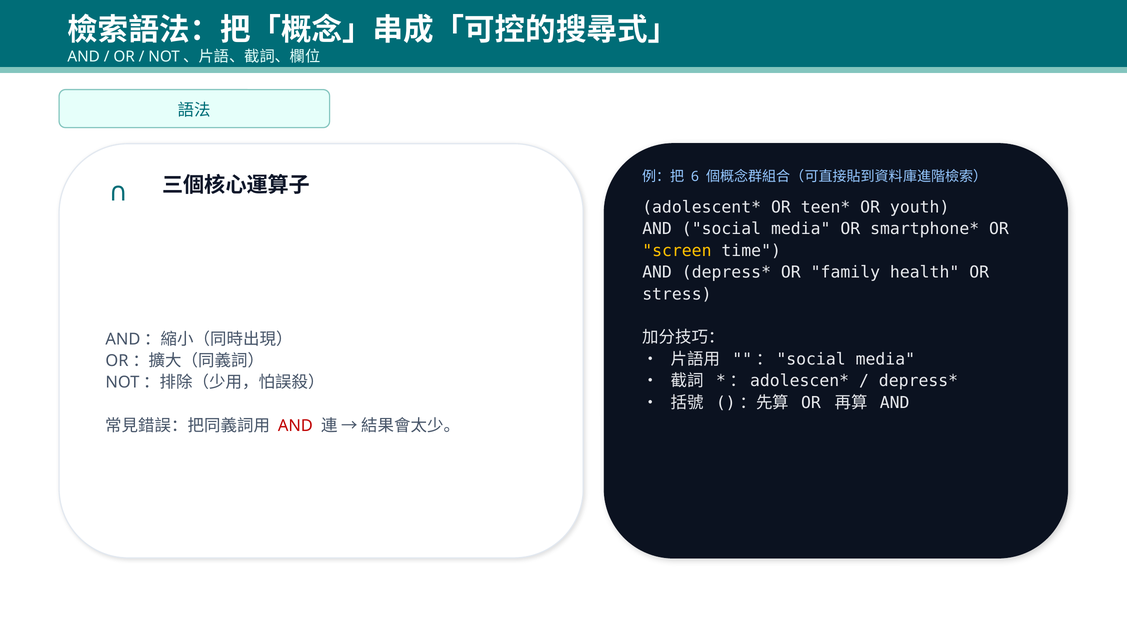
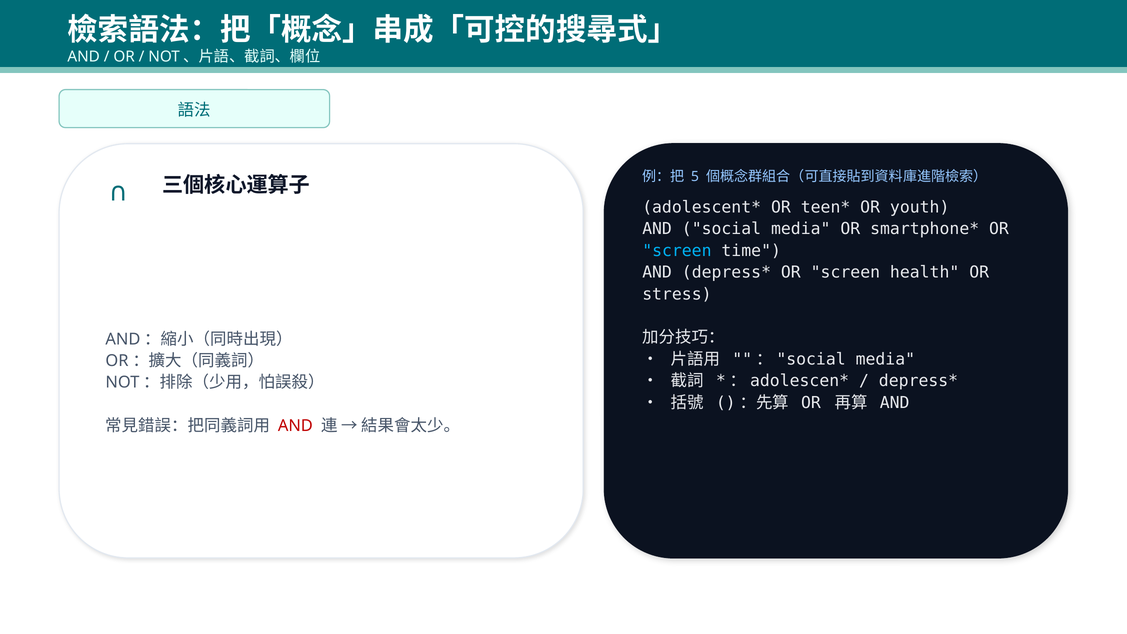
6: 6 -> 5
screen at (677, 251) colour: yellow -> light blue
family at (845, 272): family -> screen
